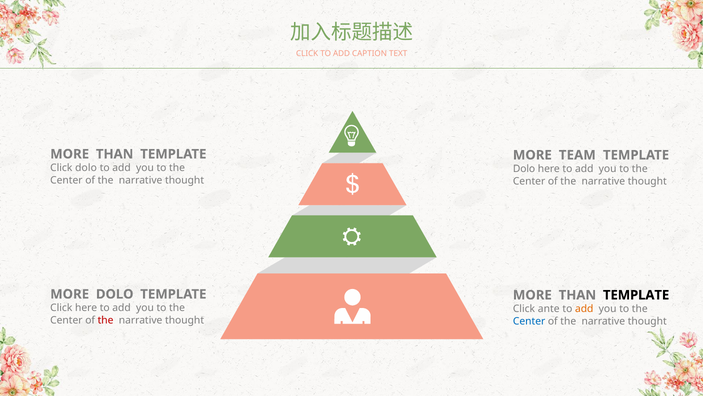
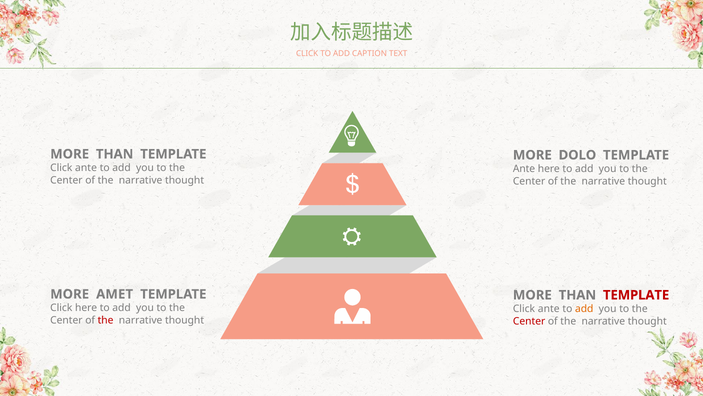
TEAM: TEAM -> DOLO
dolo at (86, 168): dolo -> ante
Dolo at (524, 169): Dolo -> Ante
MORE DOLO: DOLO -> AMET
TEMPLATE at (636, 295) colour: black -> red
Center at (529, 321) colour: blue -> red
